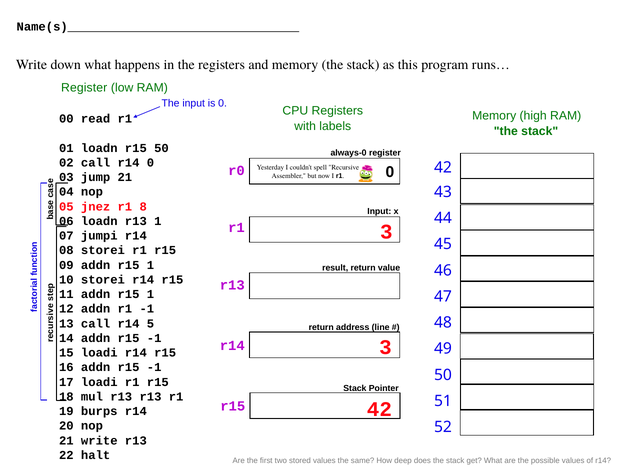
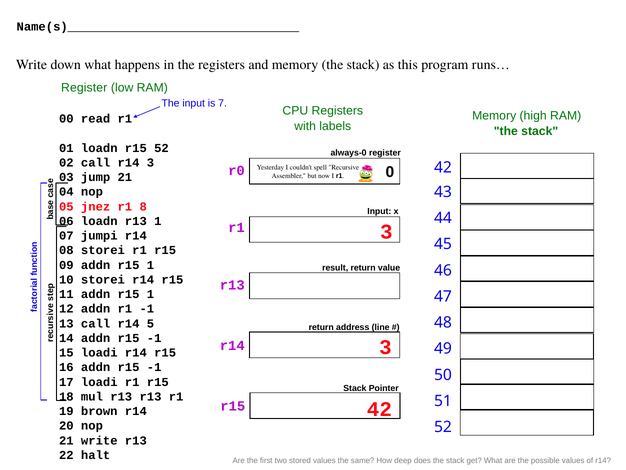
is 0: 0 -> 7
r15 50: 50 -> 52
r14 0: 0 -> 3
burps: burps -> brown
